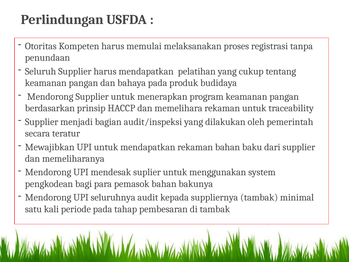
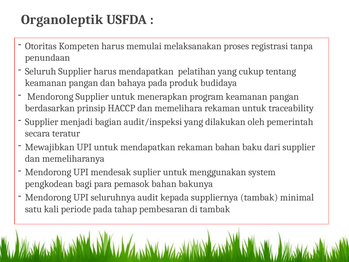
Perlindungan: Perlindungan -> Organoleptik
